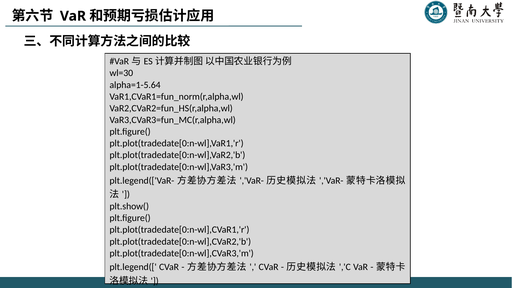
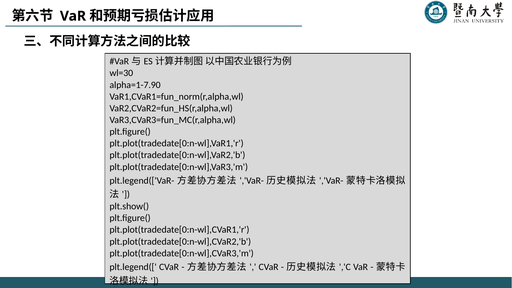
alpha=1-5.64: alpha=1-5.64 -> alpha=1-7.90
